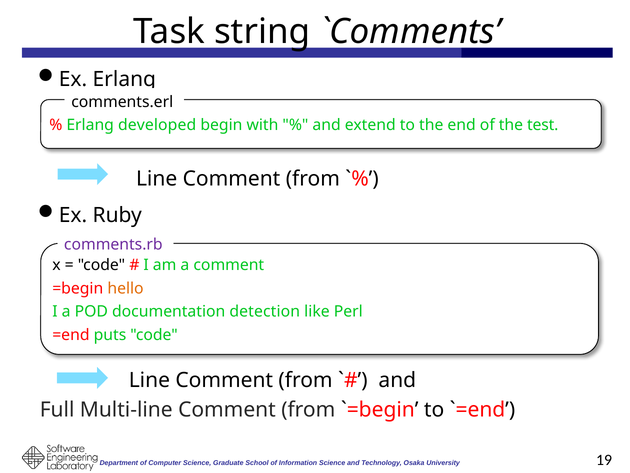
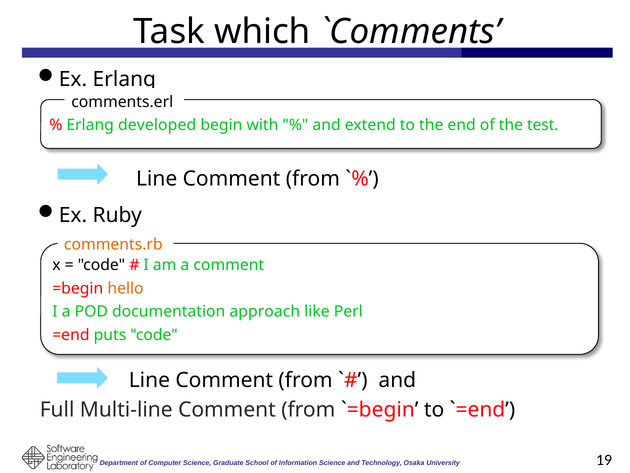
string: string -> which
comments.rb colour: purple -> orange
detection: detection -> approach
